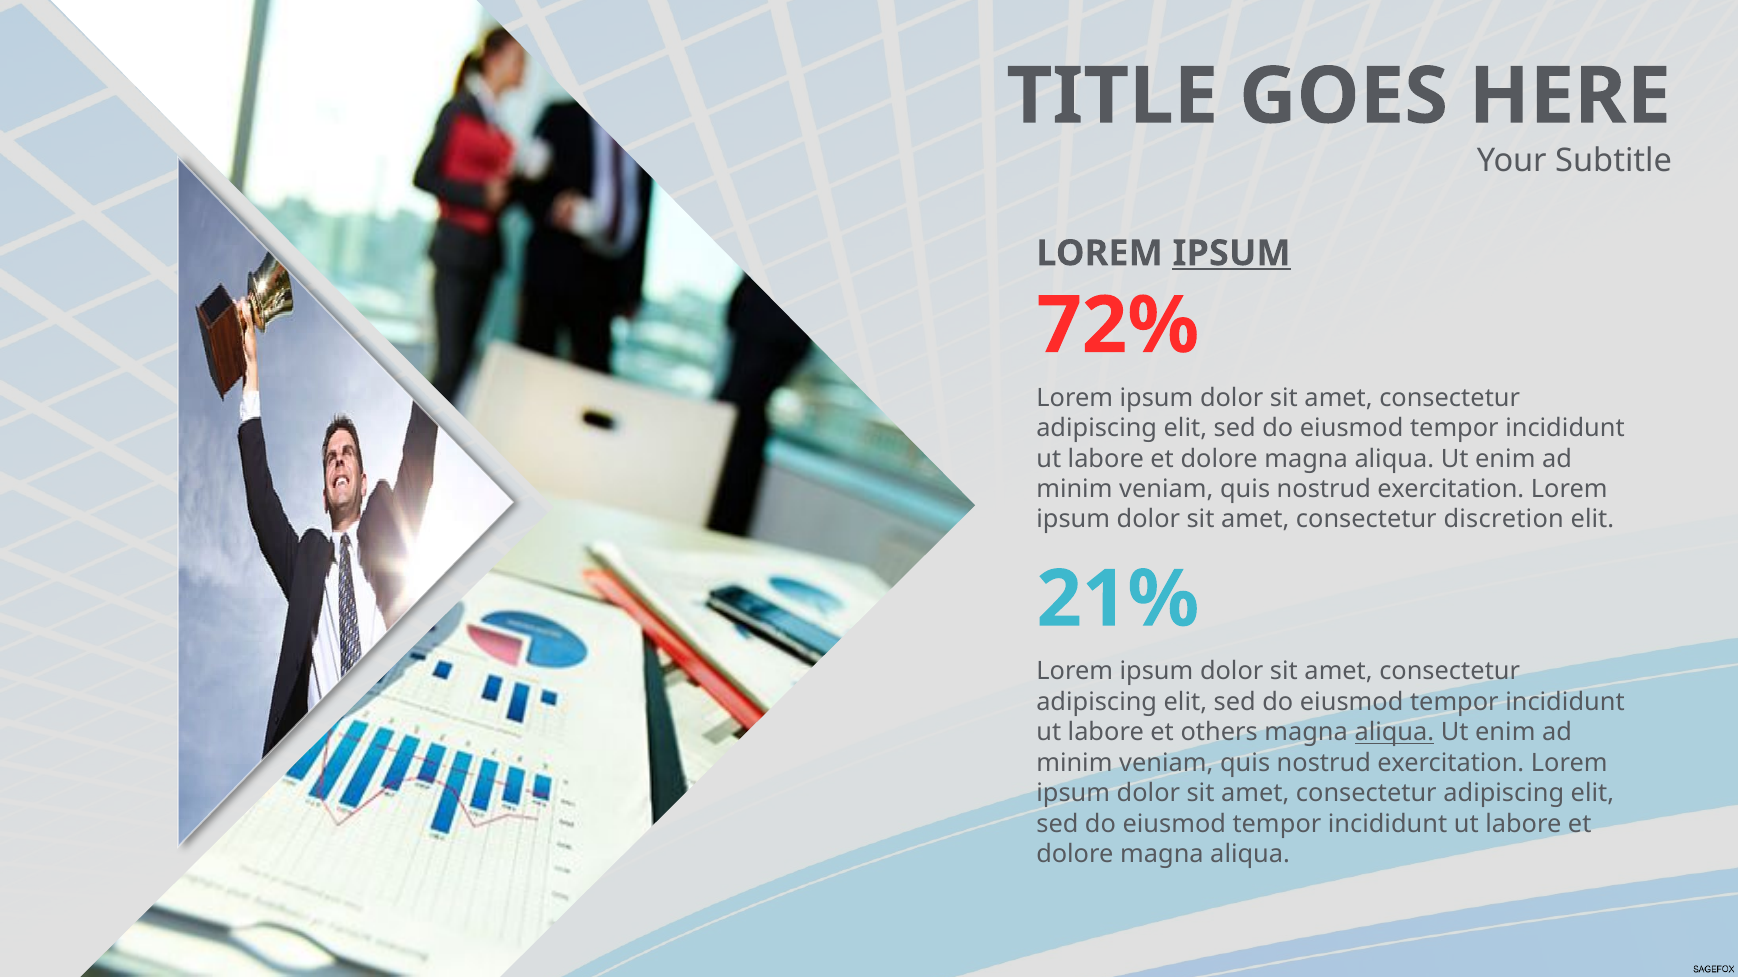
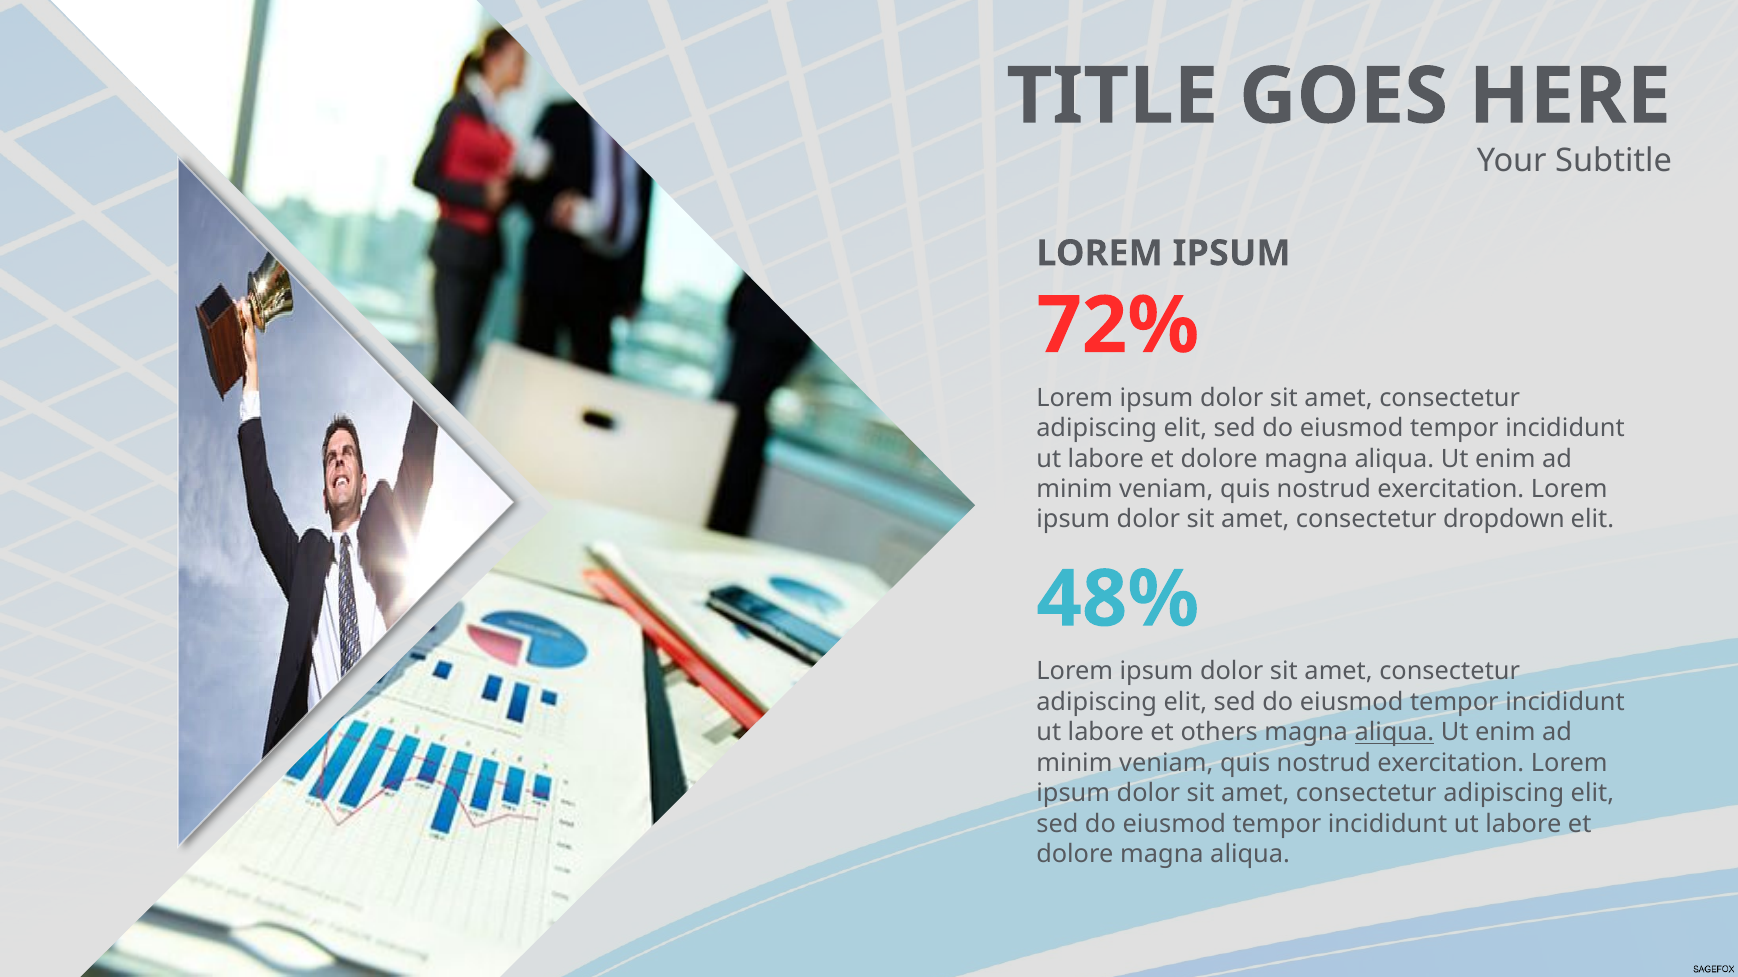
IPSUM at (1231, 253) underline: present -> none
discretion: discretion -> dropdown
21%: 21% -> 48%
